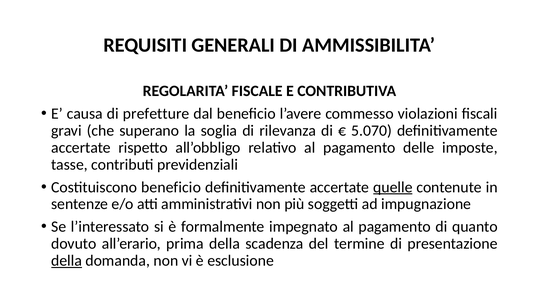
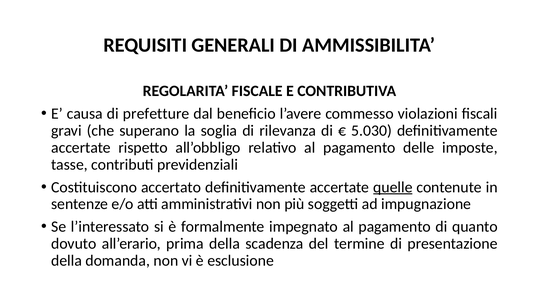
5.070: 5.070 -> 5.030
Costituiscono beneficio: beneficio -> accertato
della at (67, 261) underline: present -> none
